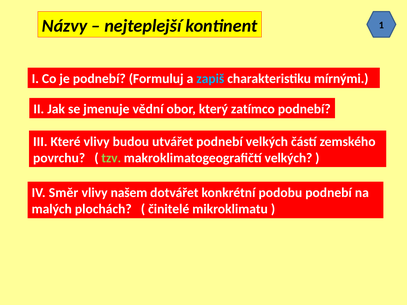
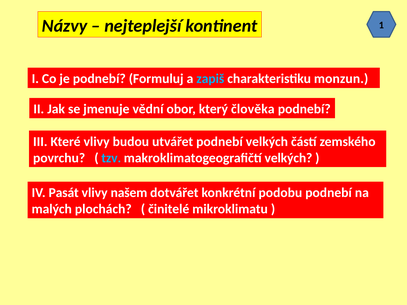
mírnými: mírnými -> monzun
zatímco: zatímco -> člověka
tzv colour: light green -> light blue
Směr: Směr -> Pasát
